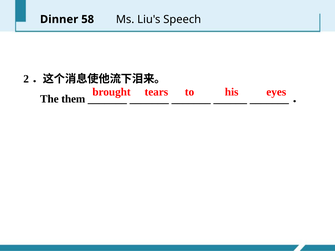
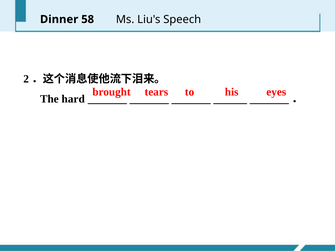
them: them -> hard
